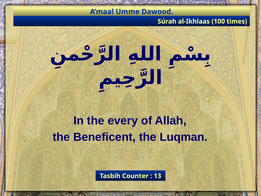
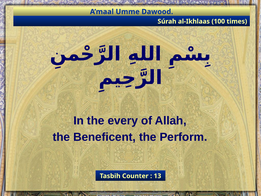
Luqman: Luqman -> Perform
